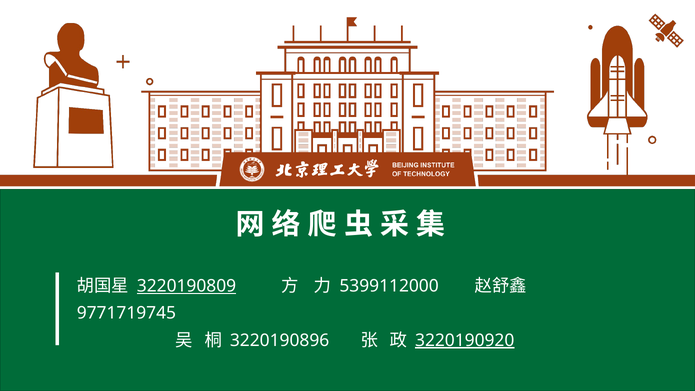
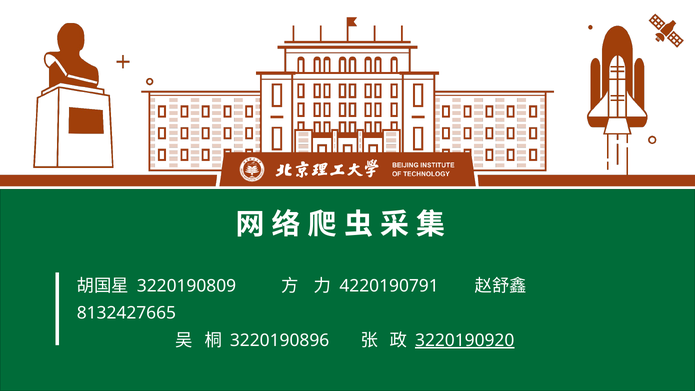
3220190809 underline: present -> none
5399112000: 5399112000 -> 4220190791
9771719745: 9771719745 -> 8132427665
